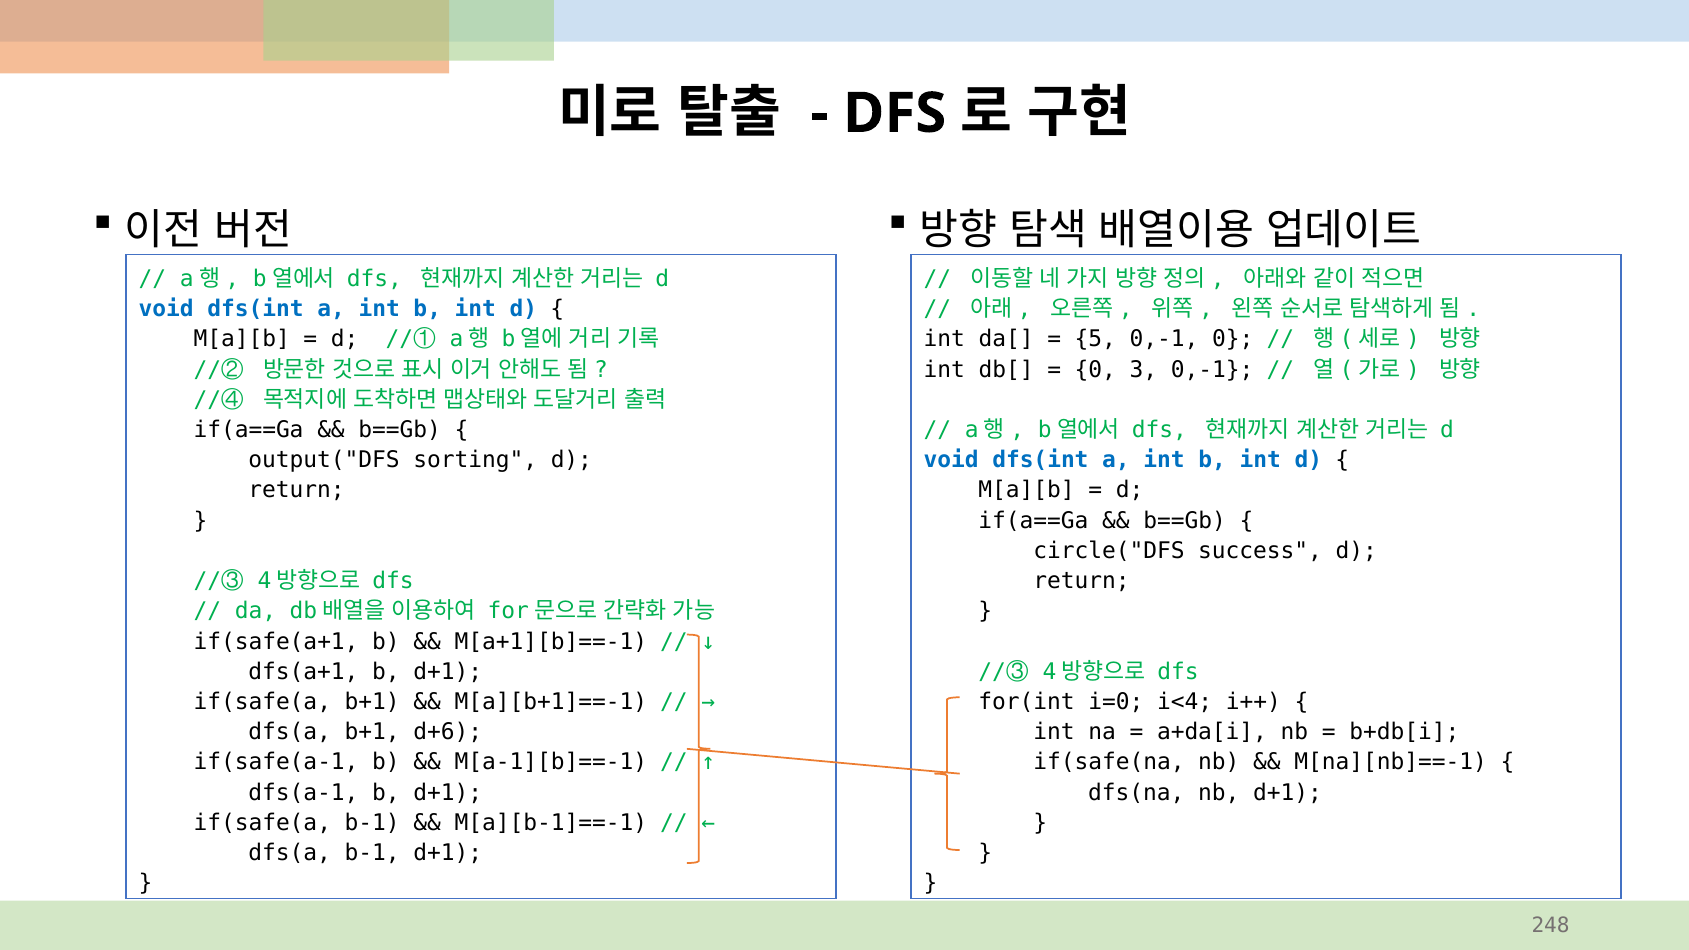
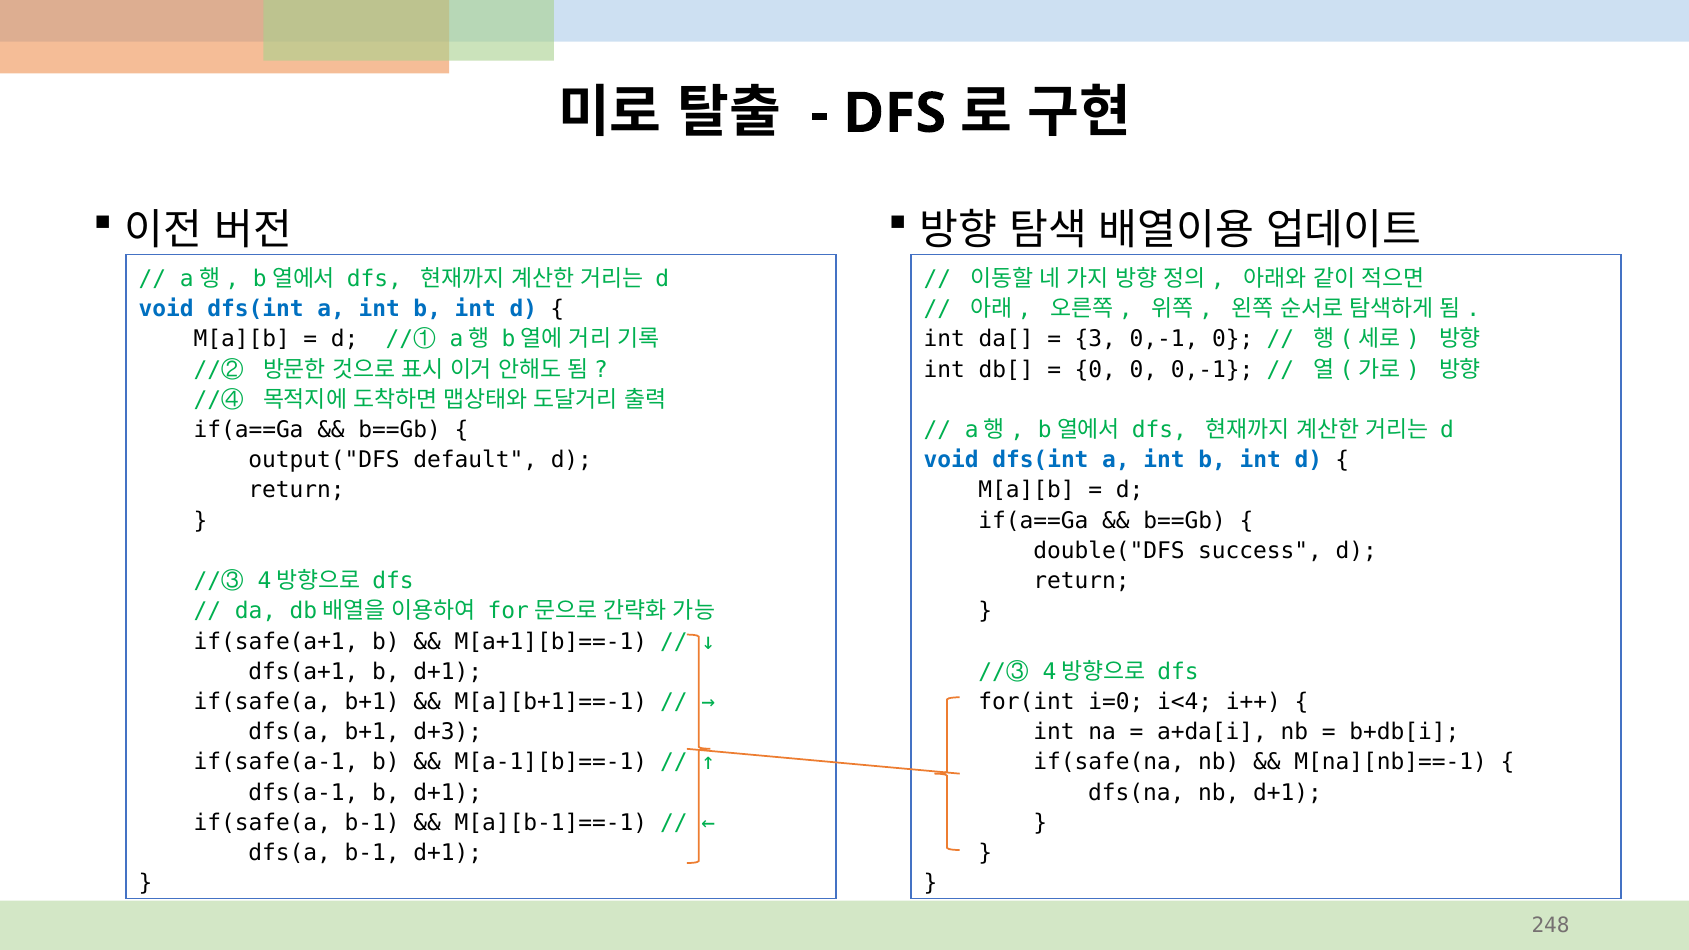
5: 5 -> 3
0 3: 3 -> 0
sorting: sorting -> default
circle("DFS: circle("DFS -> double("DFS
d+6: d+6 -> d+3
